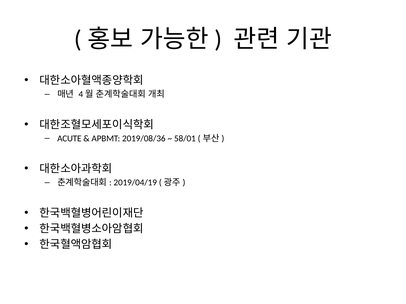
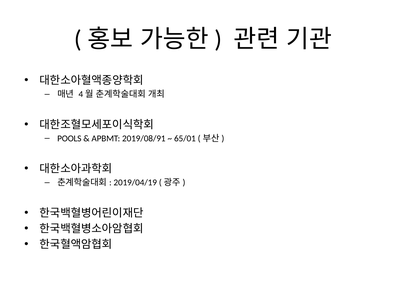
ACUTE: ACUTE -> POOLS
2019/08/36: 2019/08/36 -> 2019/08/91
58/01: 58/01 -> 65/01
